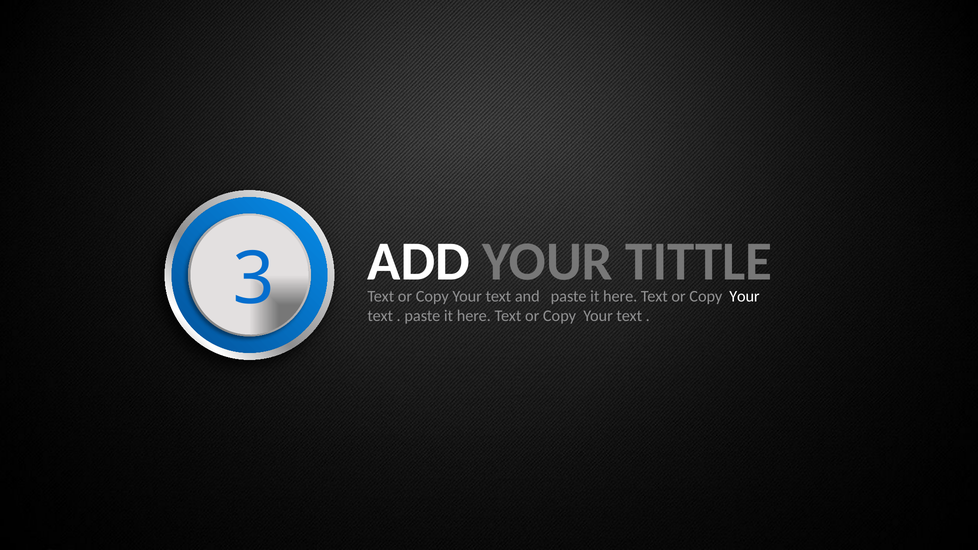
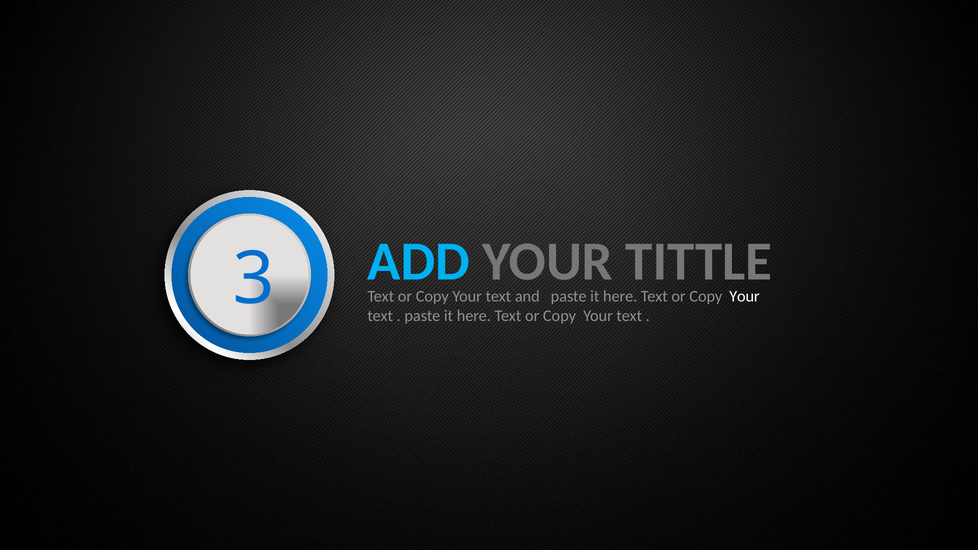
ADD colour: white -> light blue
